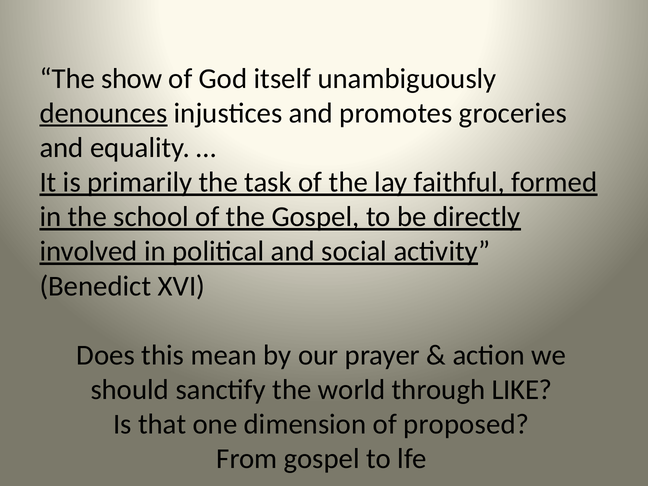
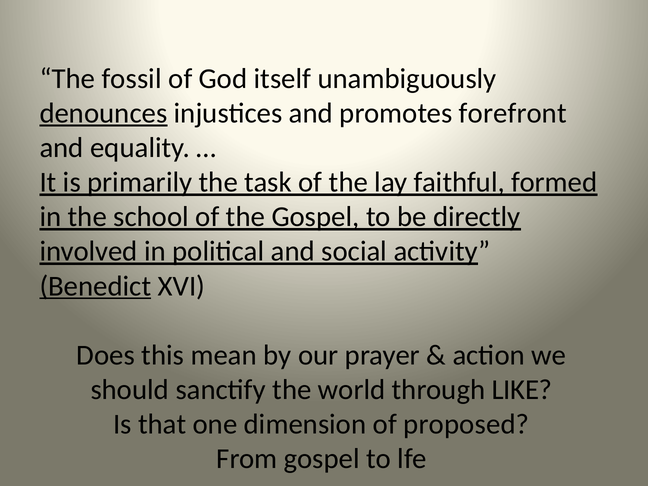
show: show -> fossil
groceries: groceries -> forefront
Benedict underline: none -> present
